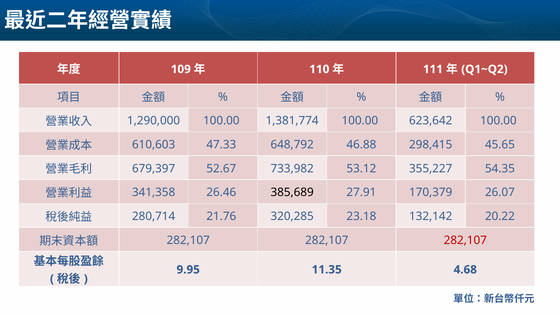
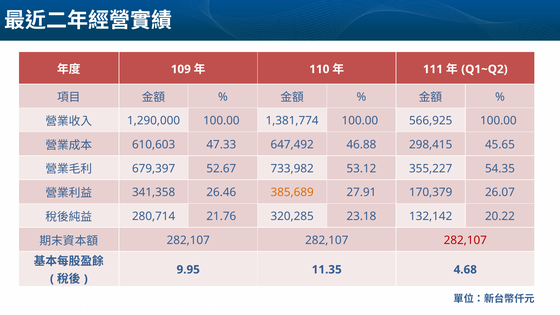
623,642: 623,642 -> 566,925
648,792: 648,792 -> 647,492
385,689 colour: black -> orange
